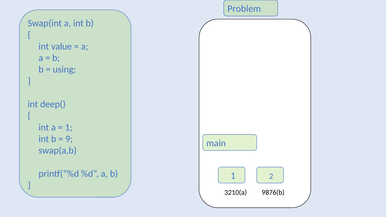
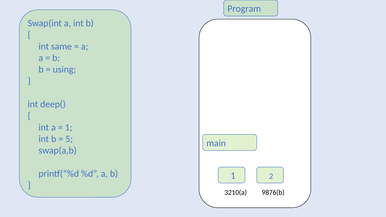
Problem: Problem -> Program
value: value -> same
9: 9 -> 5
